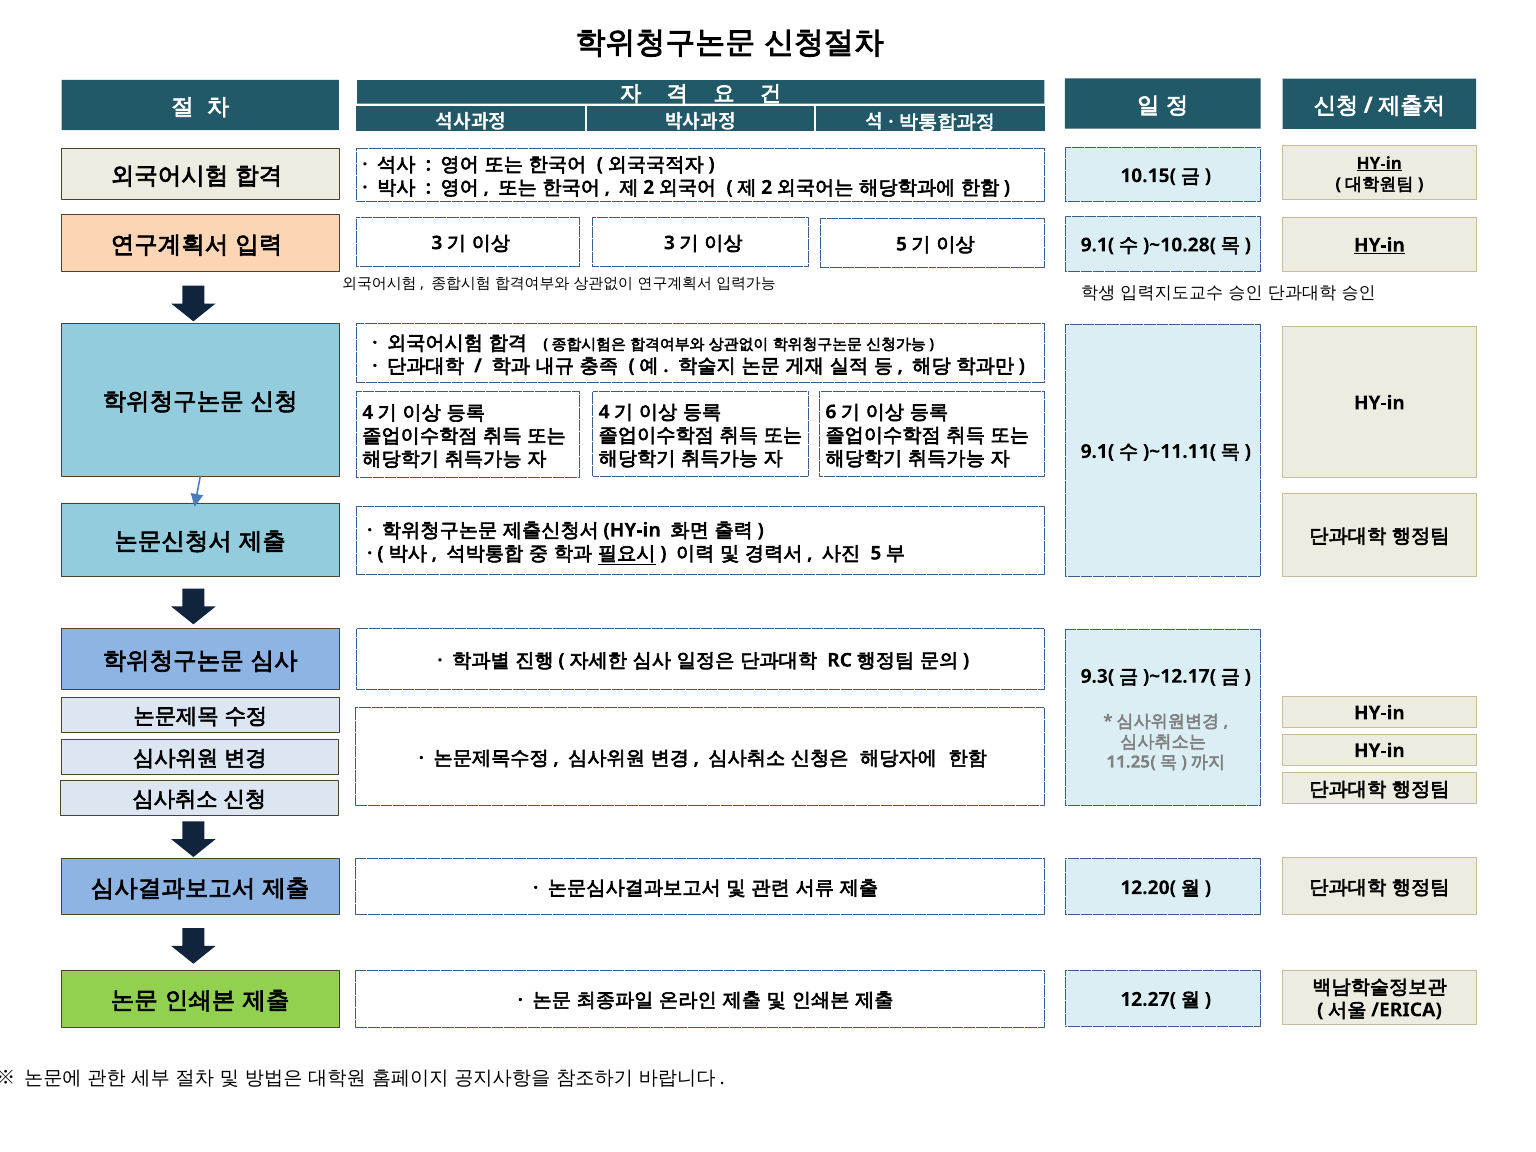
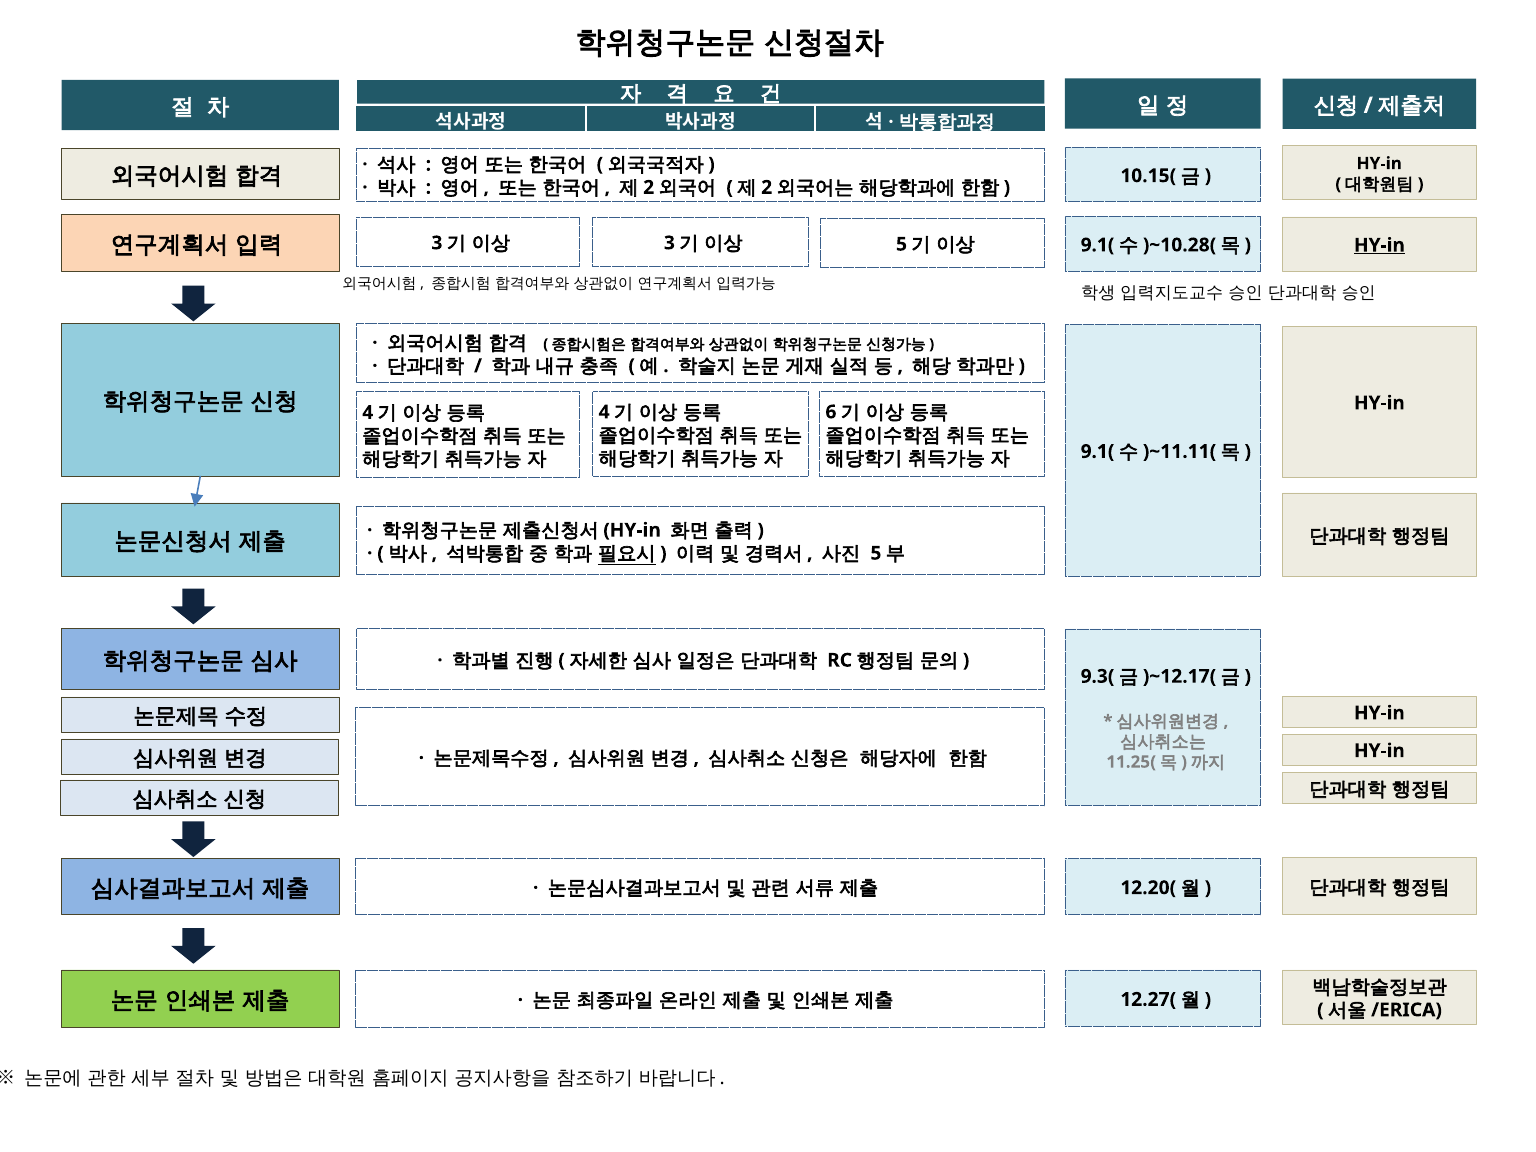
HY-in at (1379, 164) underline: present -> none
